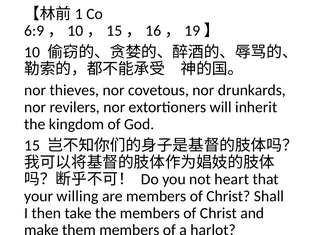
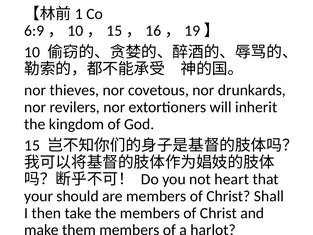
willing: willing -> should
